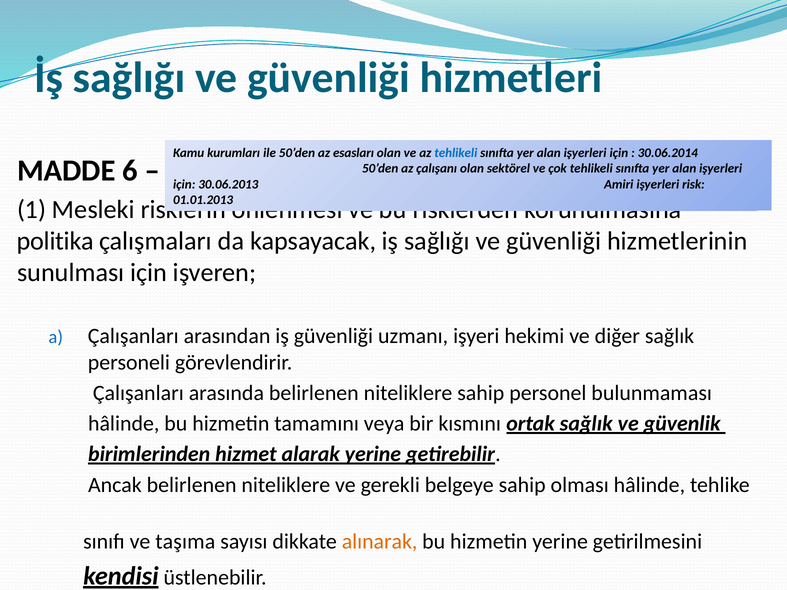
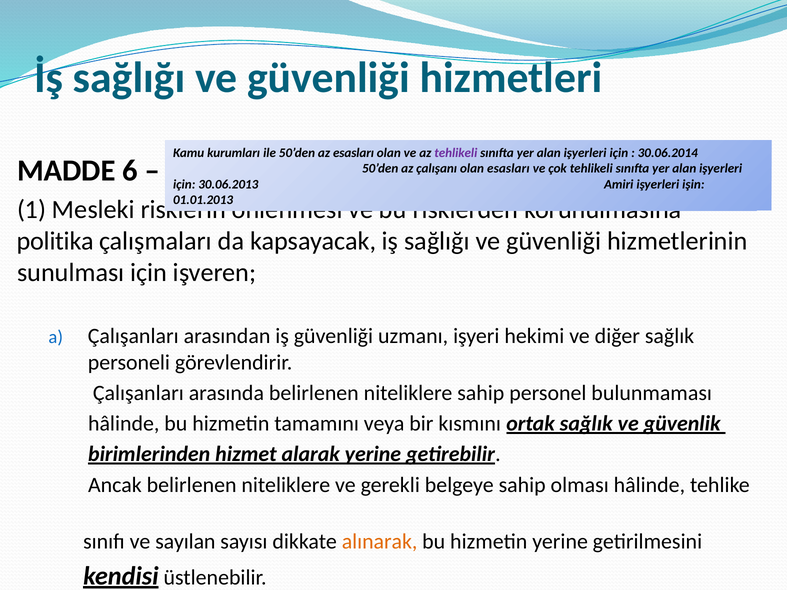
tehlikeli at (456, 153) colour: blue -> purple
olan sektörel: sektörel -> esasları
risk: risk -> işin
taşıma: taşıma -> sayılan
